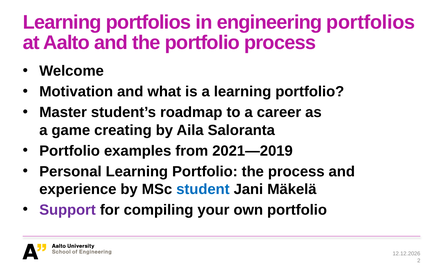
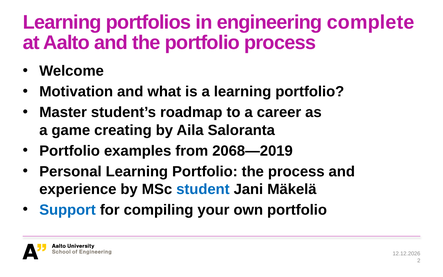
engineering portfolios: portfolios -> complete
2021—2019: 2021—2019 -> 2068—2019
Support colour: purple -> blue
